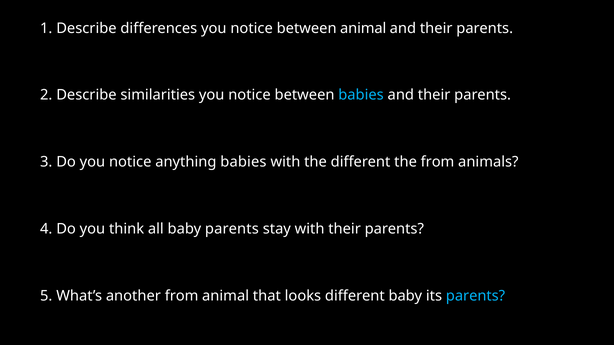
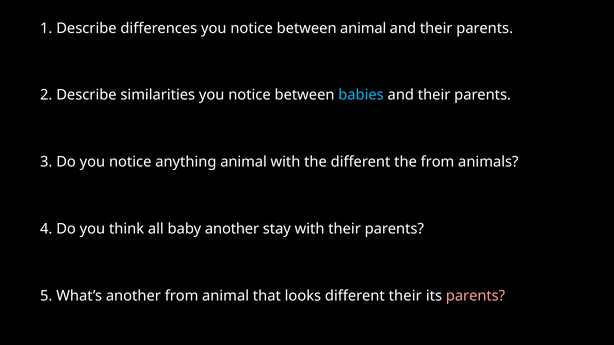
anything babies: babies -> animal
baby parents: parents -> another
different baby: baby -> their
parents at (475, 296) colour: light blue -> pink
